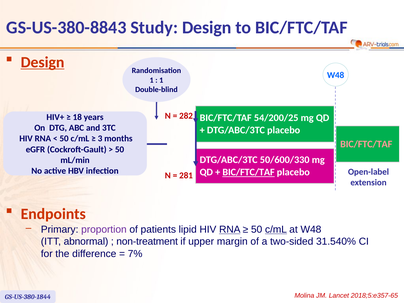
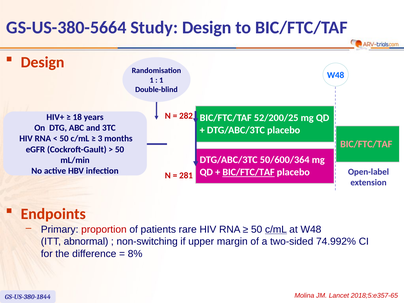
GS-US-380-8843: GS-US-380-8843 -> GS-US-380-5664
Design at (43, 62) underline: present -> none
54/200/25: 54/200/25 -> 52/200/25
50/600/330: 50/600/330 -> 50/600/364
proportion colour: purple -> red
lipid: lipid -> rare
RNA at (230, 229) underline: present -> none
non-treatment: non-treatment -> non-switching
31.540%: 31.540% -> 74.992%
7%: 7% -> 8%
